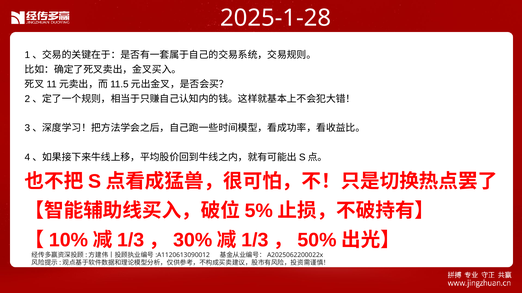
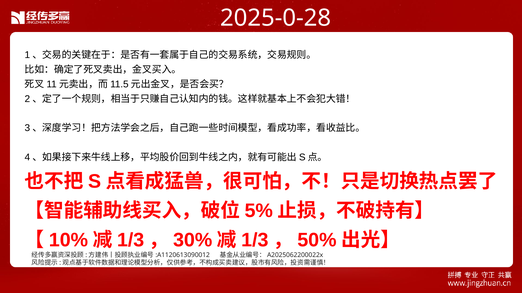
2025-1-28: 2025-1-28 -> 2025-0-28
